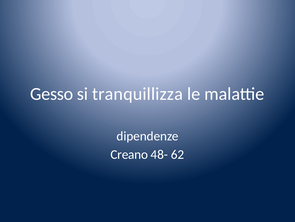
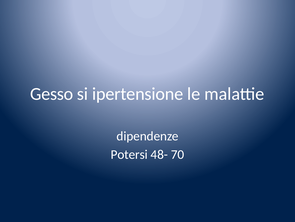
tranquillizza: tranquillizza -> ipertensione
Creano: Creano -> Potersi
62: 62 -> 70
